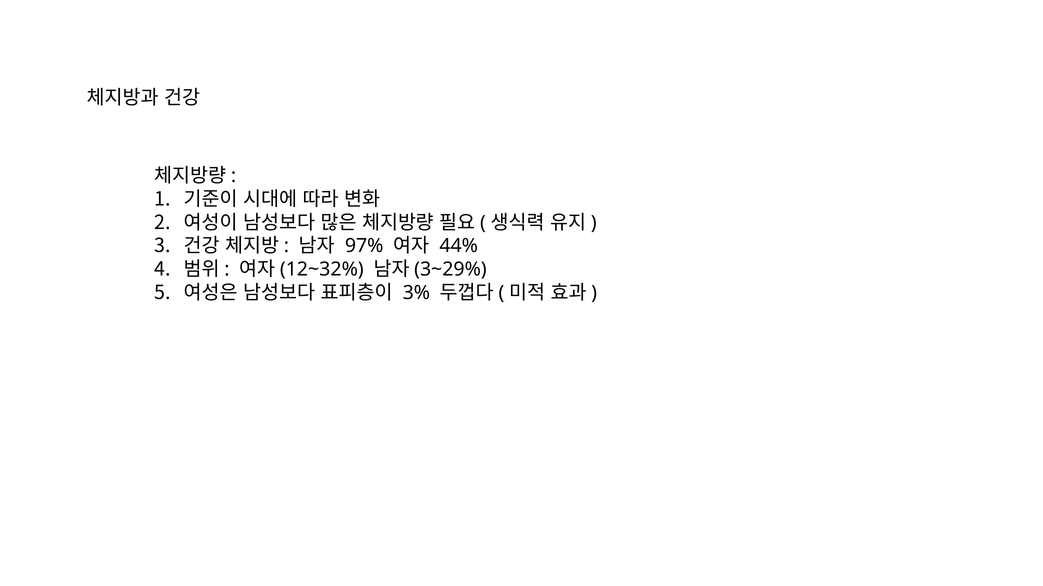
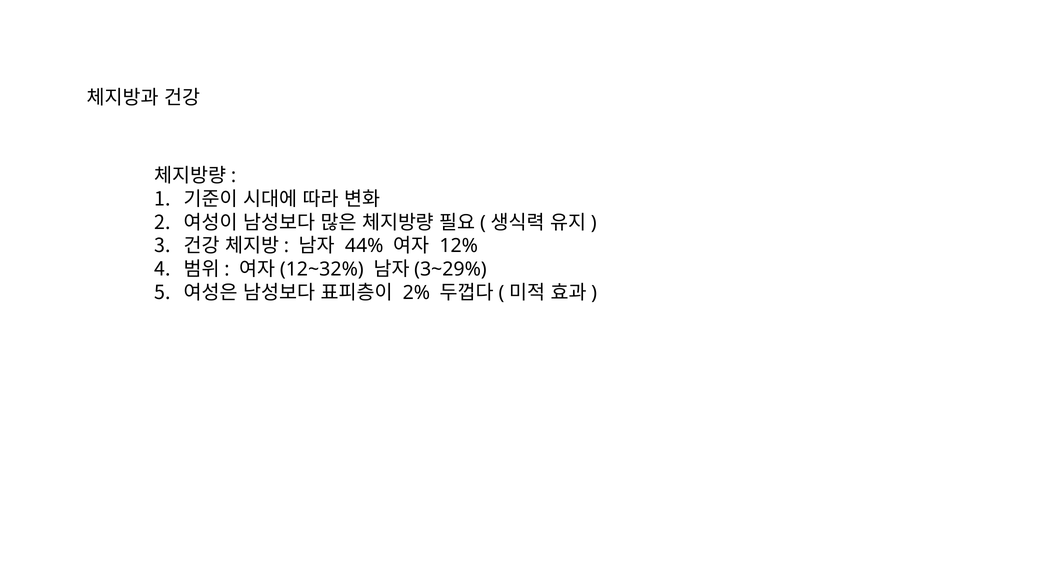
97%: 97% -> 44%
44%: 44% -> 12%
3%: 3% -> 2%
